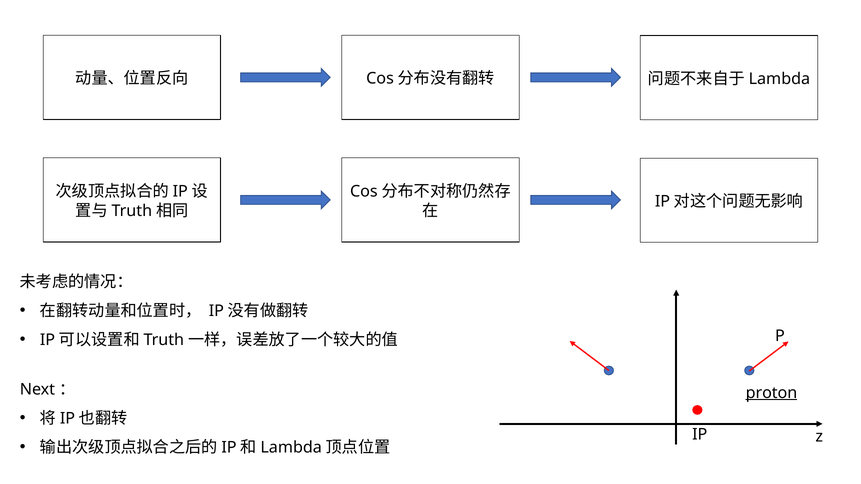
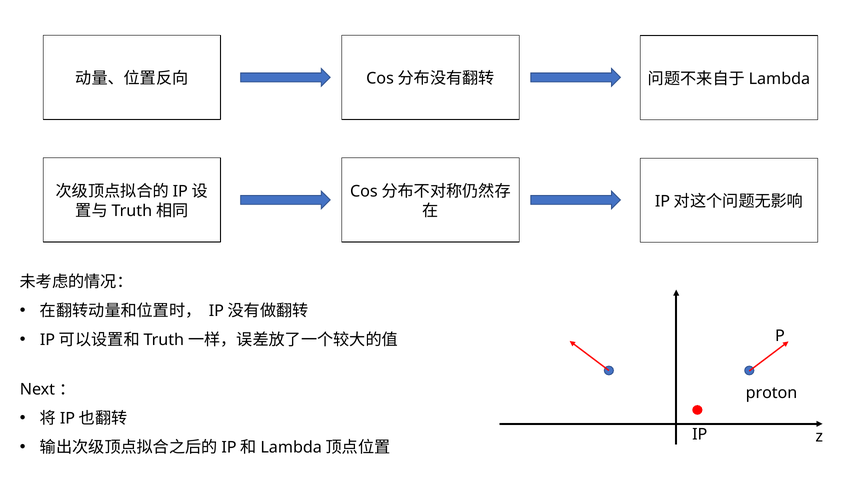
proton underline: present -> none
